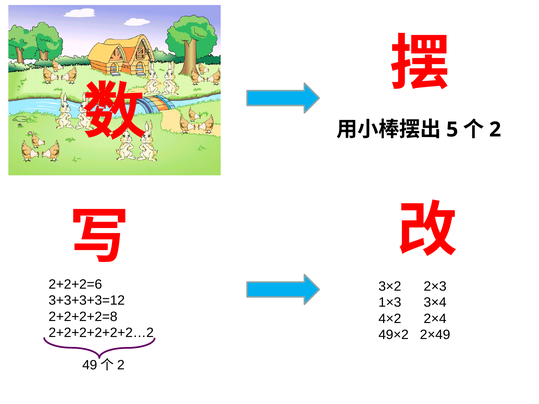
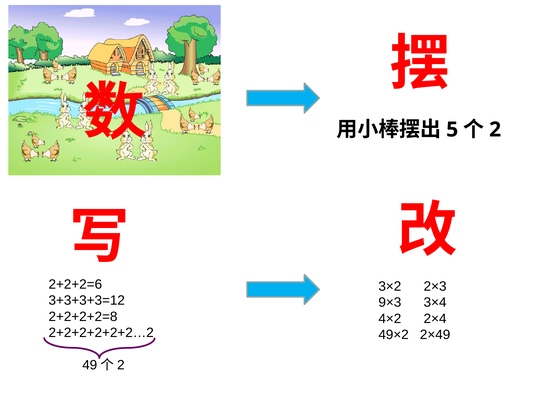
1×3: 1×3 -> 9×3
